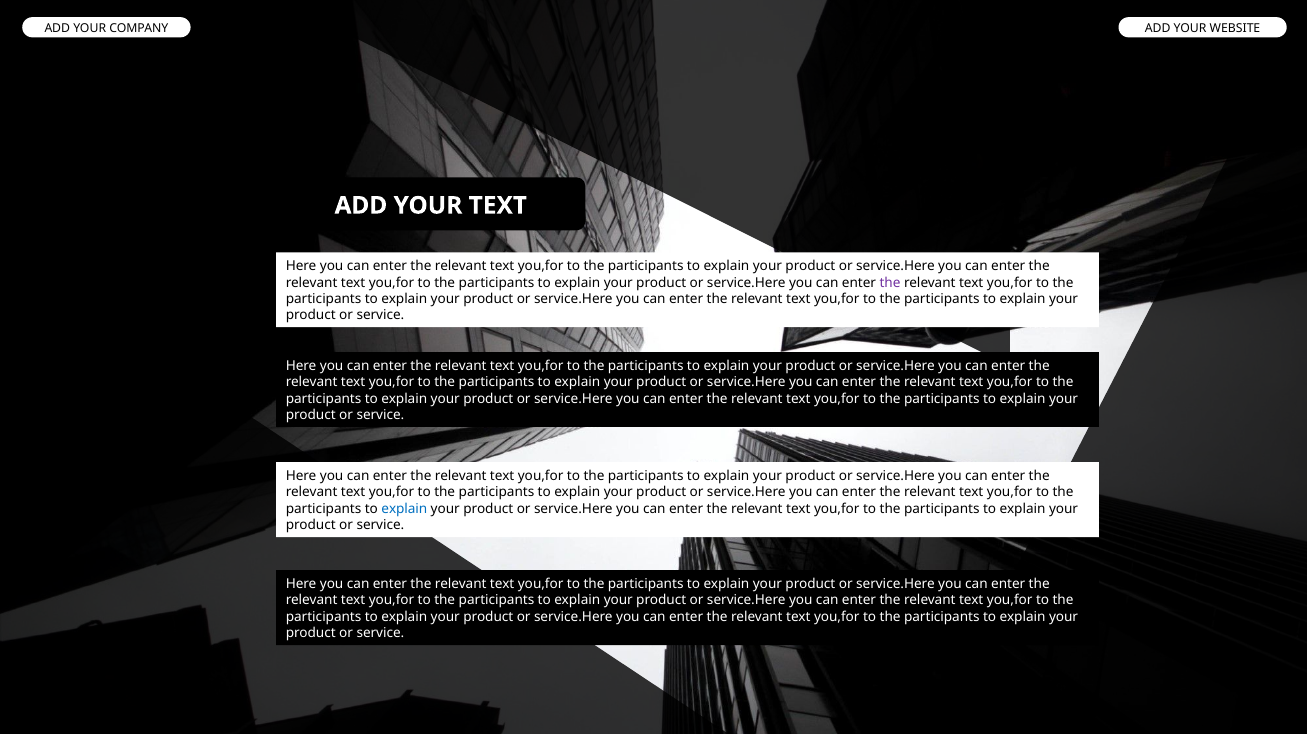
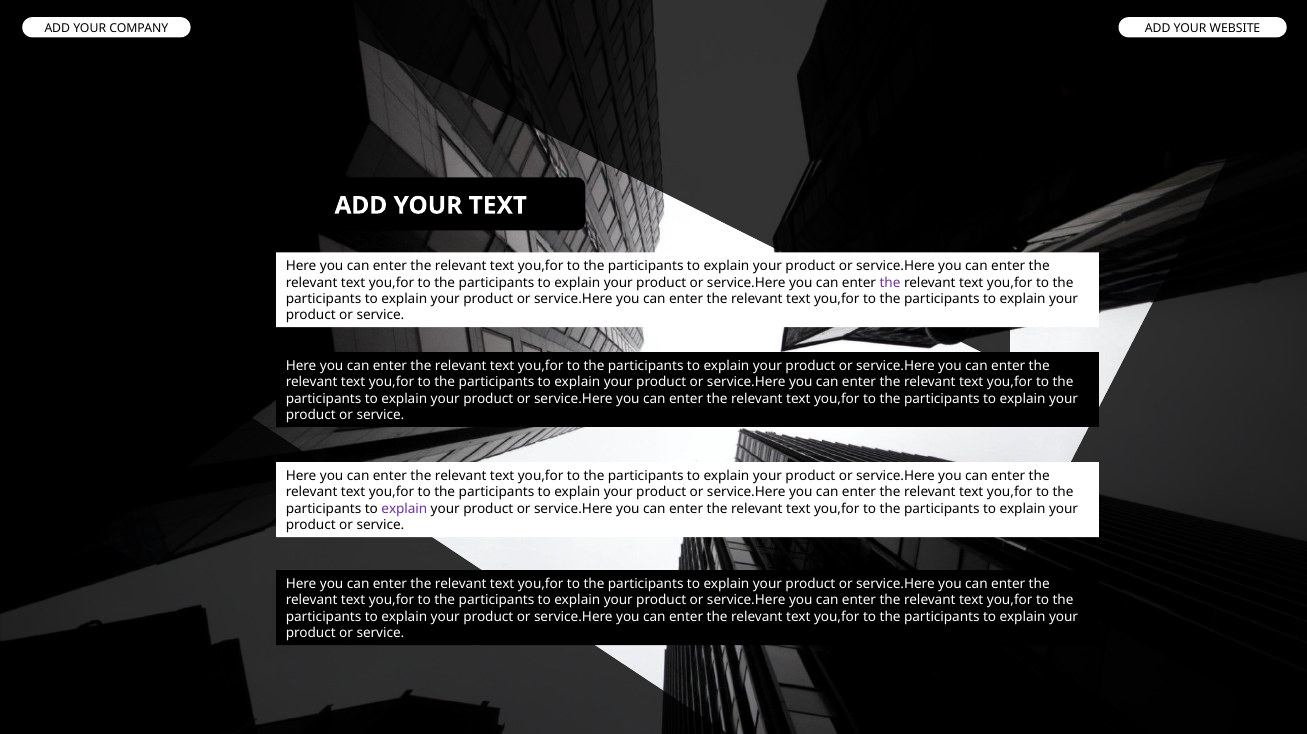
explain at (404, 509) colour: blue -> purple
